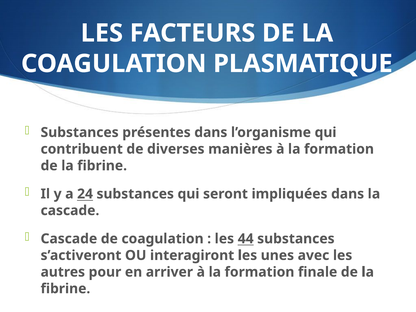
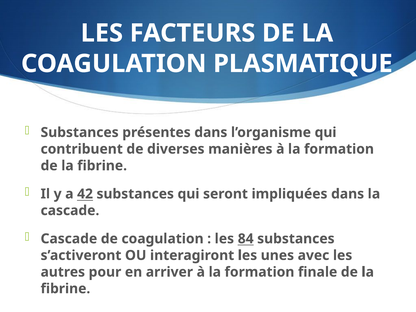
24: 24 -> 42
44: 44 -> 84
